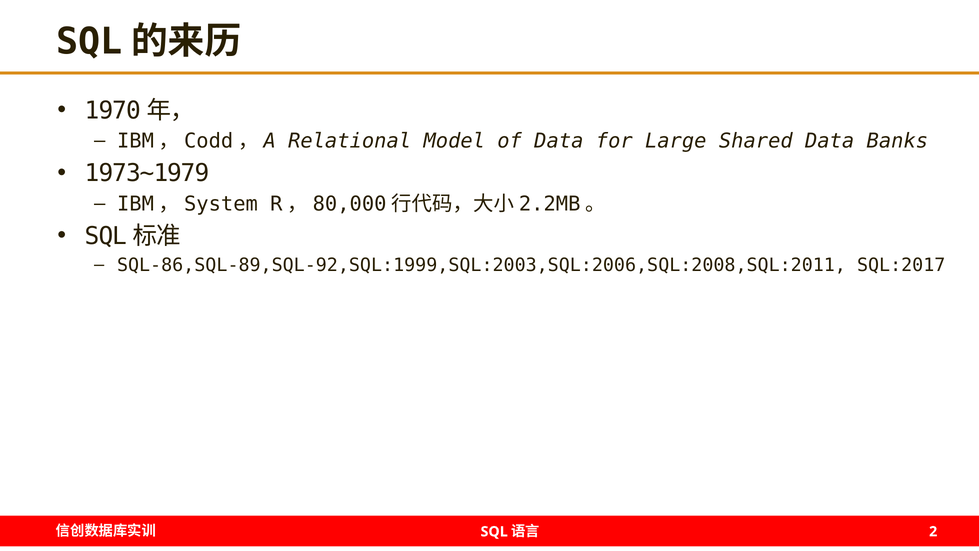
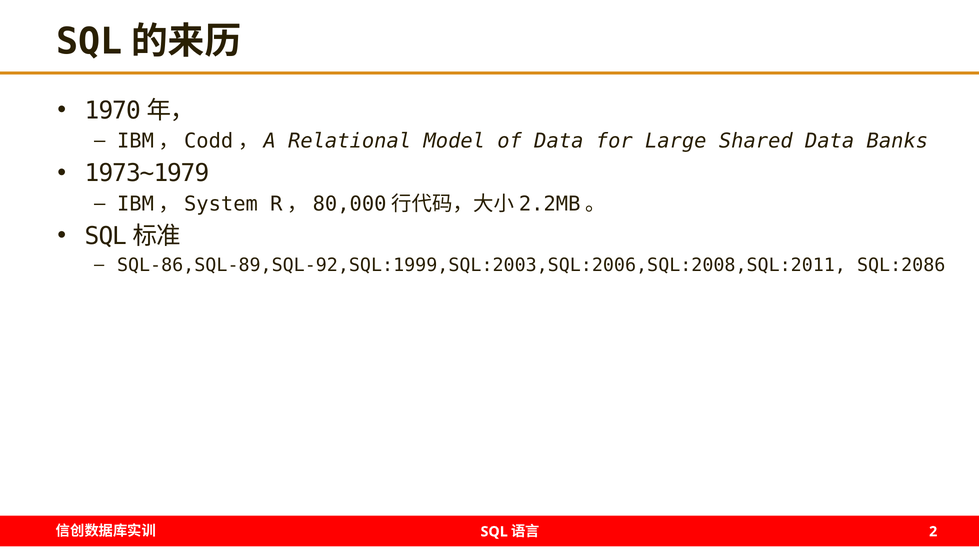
SQL:2017: SQL:2017 -> SQL:2086
